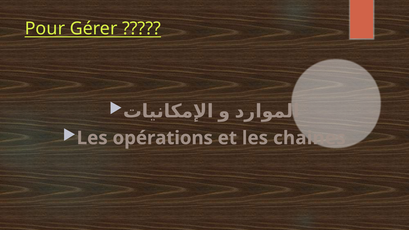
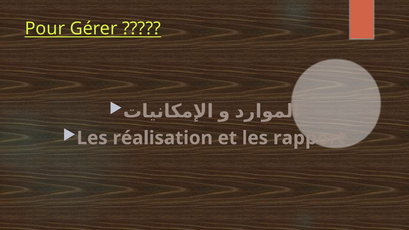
opérations: opérations -> réalisation
chaines: chaines -> rapport
